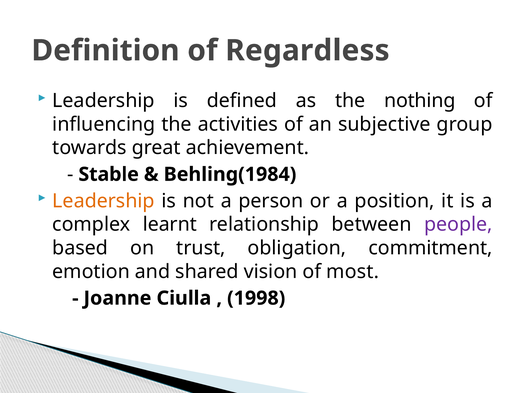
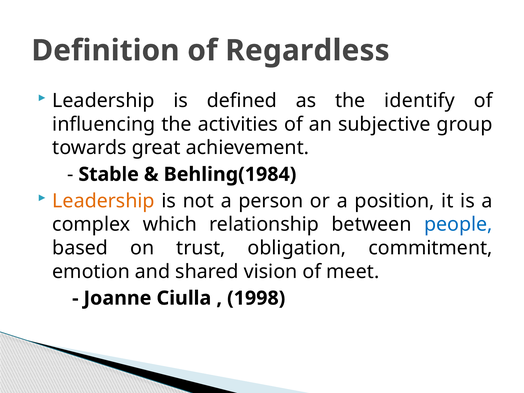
nothing: nothing -> identify
learnt: learnt -> which
people colour: purple -> blue
most: most -> meet
